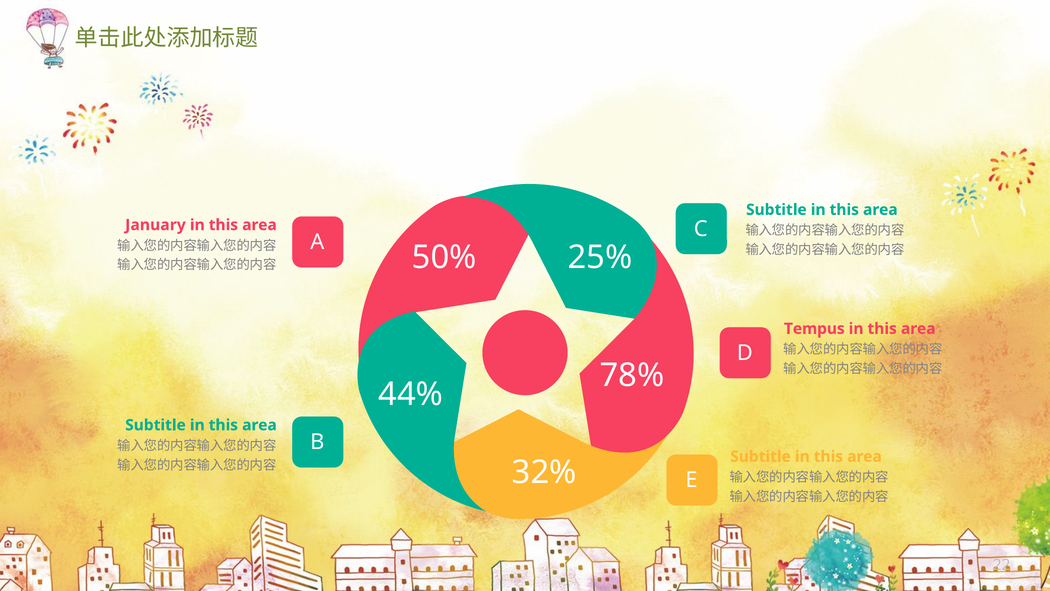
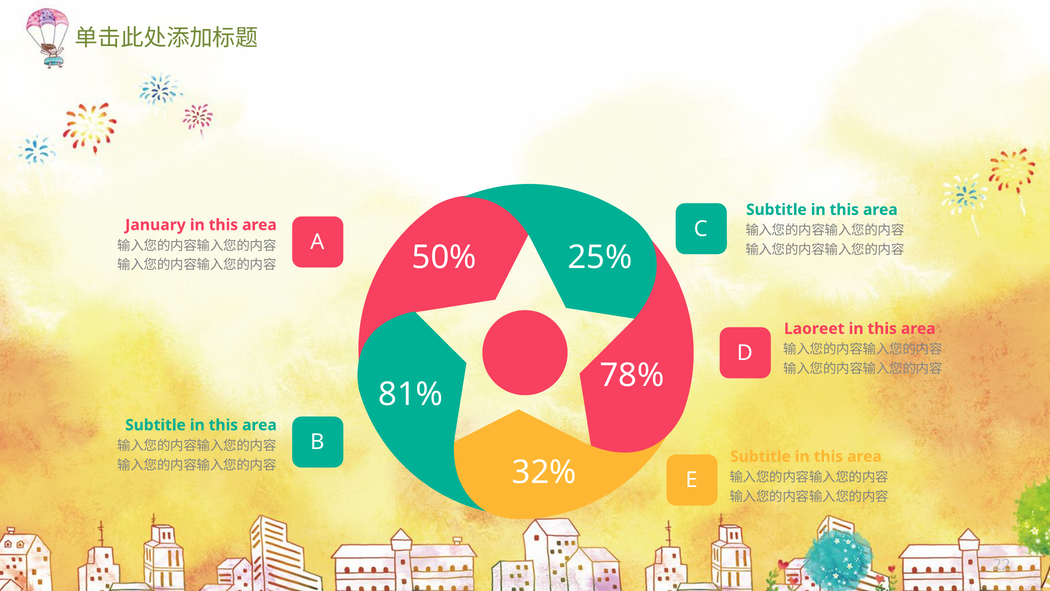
Tempus: Tempus -> Laoreet
44%: 44% -> 81%
